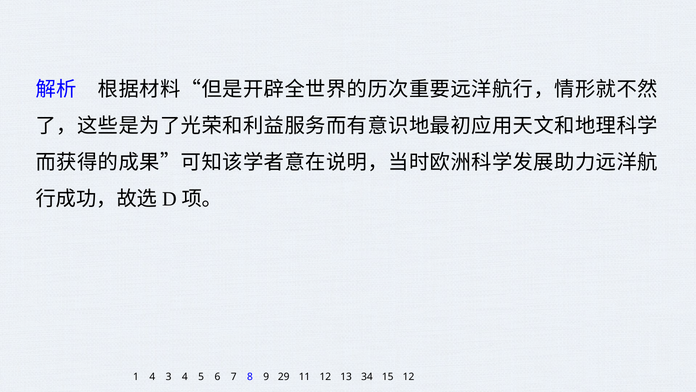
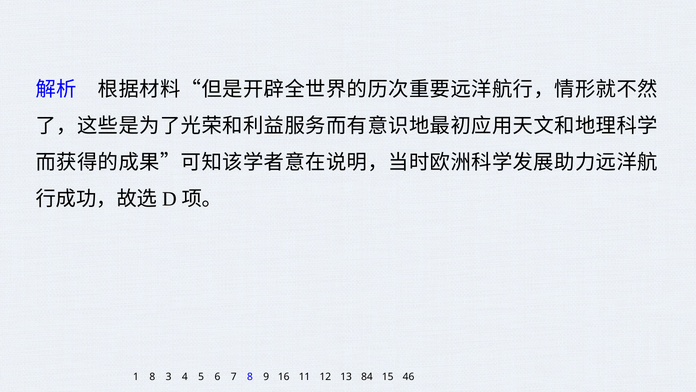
1 4: 4 -> 8
29: 29 -> 16
34: 34 -> 84
15 12: 12 -> 46
